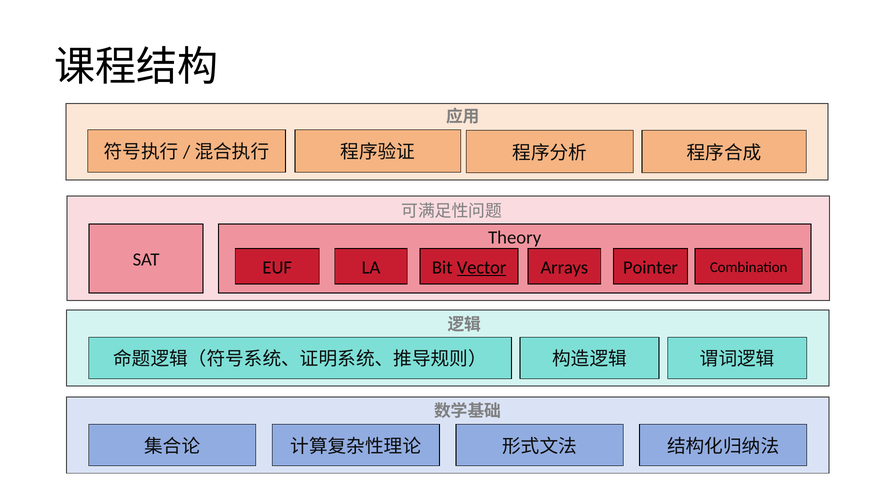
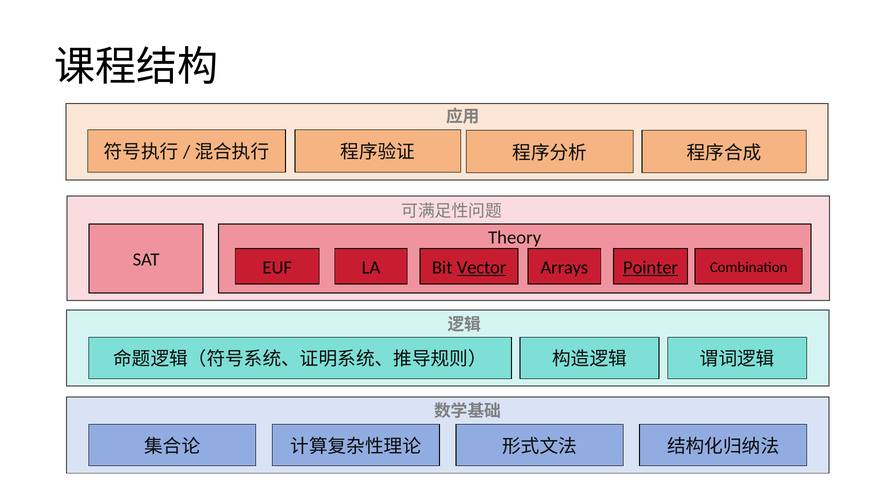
Pointer underline: none -> present
